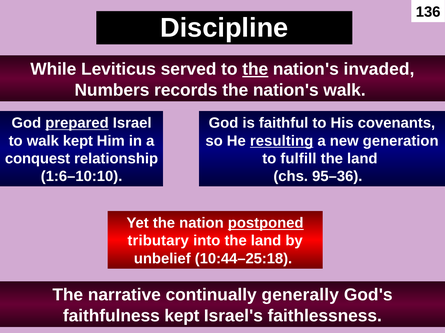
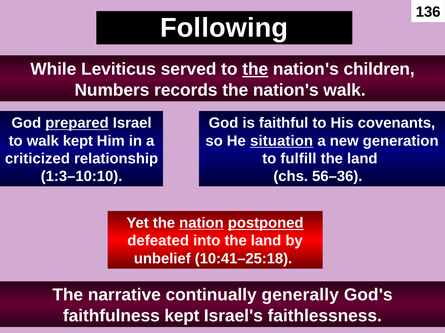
Discipline: Discipline -> Following
invaded: invaded -> children
resulting: resulting -> situation
conquest: conquest -> criticized
1:6–10:10: 1:6–10:10 -> 1:3–10:10
95–36: 95–36 -> 56–36
nation underline: none -> present
tributary: tributary -> defeated
10:44–25:18: 10:44–25:18 -> 10:41–25:18
